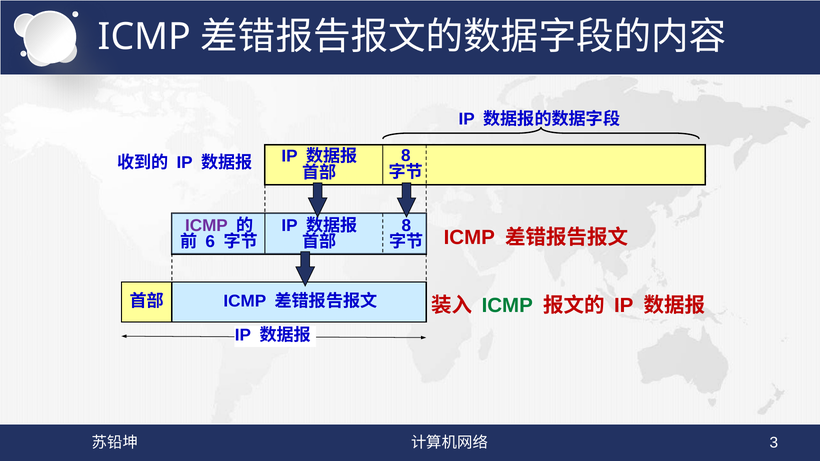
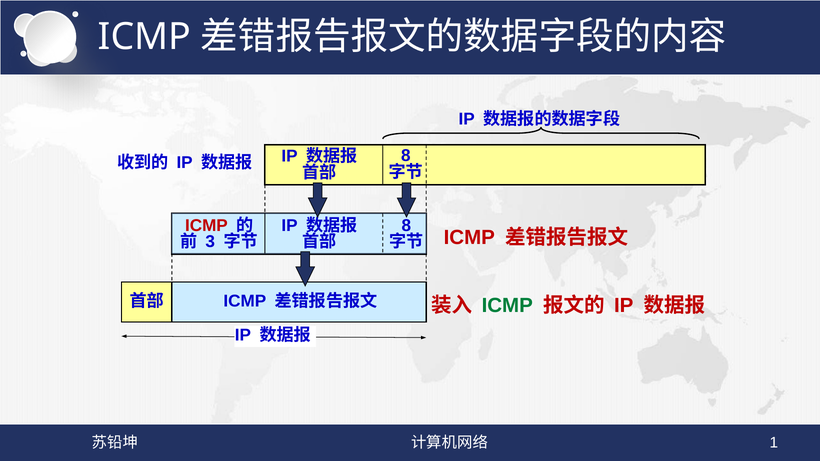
ICMP at (206, 225) colour: purple -> red
6: 6 -> 3
3: 3 -> 1
